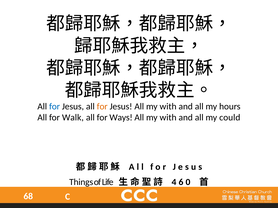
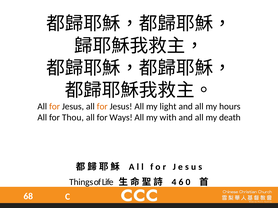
for at (55, 107) colour: blue -> orange
Jesus All my with: with -> light
Walk: Walk -> Thou
could: could -> death
